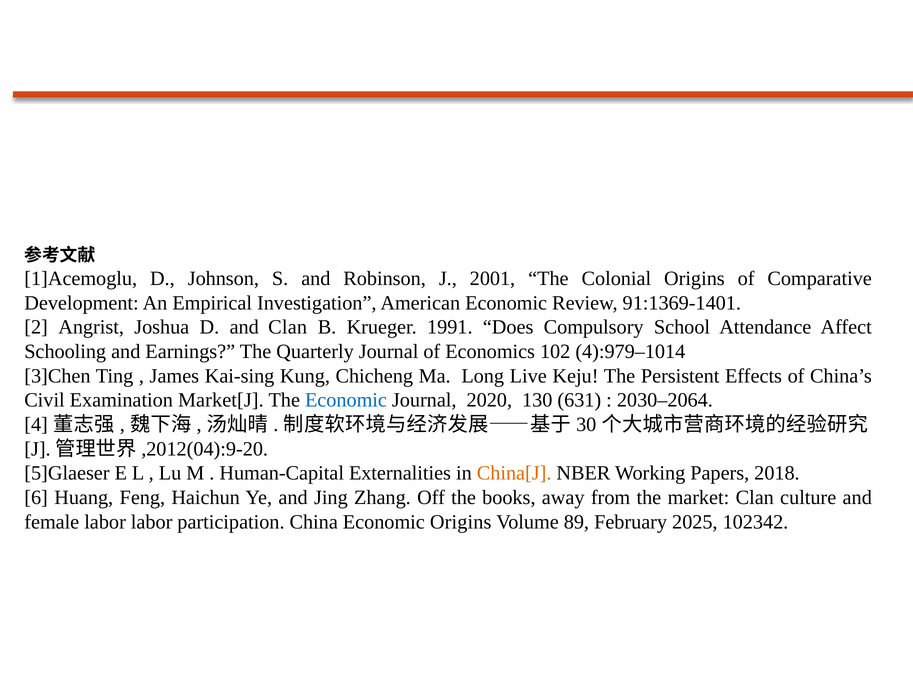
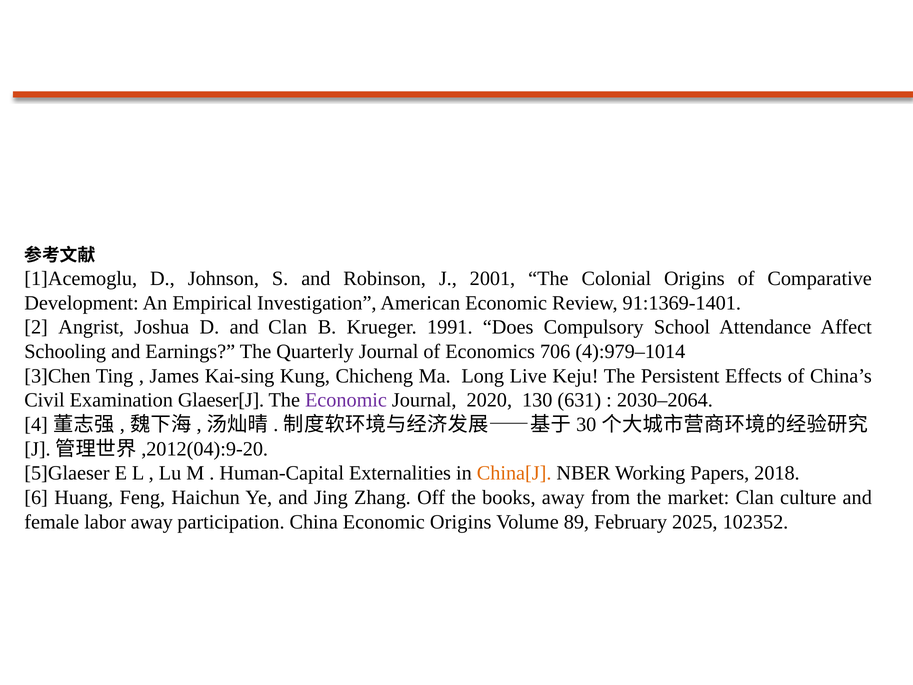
102: 102 -> 706
Market[J: Market[J -> Glaeser[J
Economic at (346, 400) colour: blue -> purple
labor labor: labor -> away
102342: 102342 -> 102352
